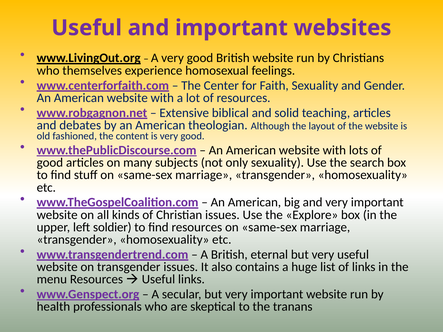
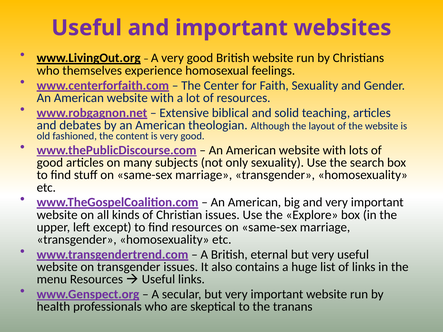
soldier: soldier -> except
